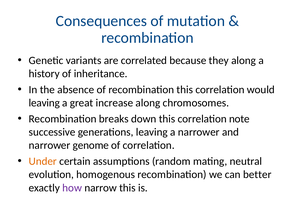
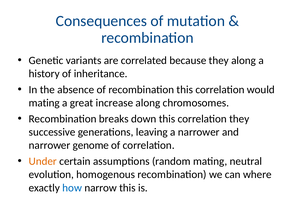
leaving at (44, 103): leaving -> mating
correlation note: note -> they
better: better -> where
how colour: purple -> blue
